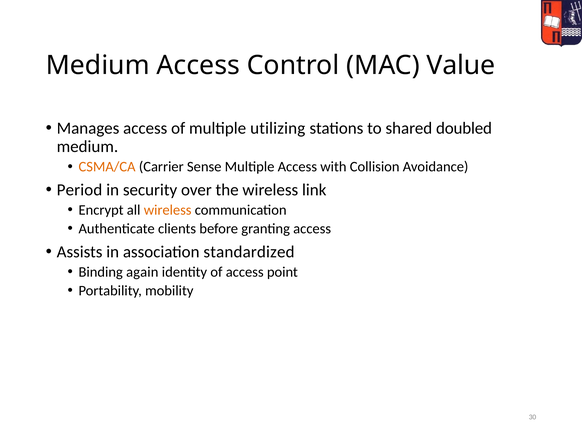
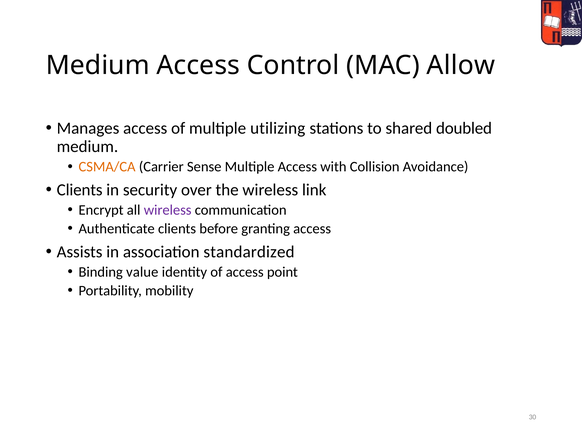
Value: Value -> Allow
Period at (80, 190): Period -> Clients
wireless at (168, 210) colour: orange -> purple
again: again -> value
